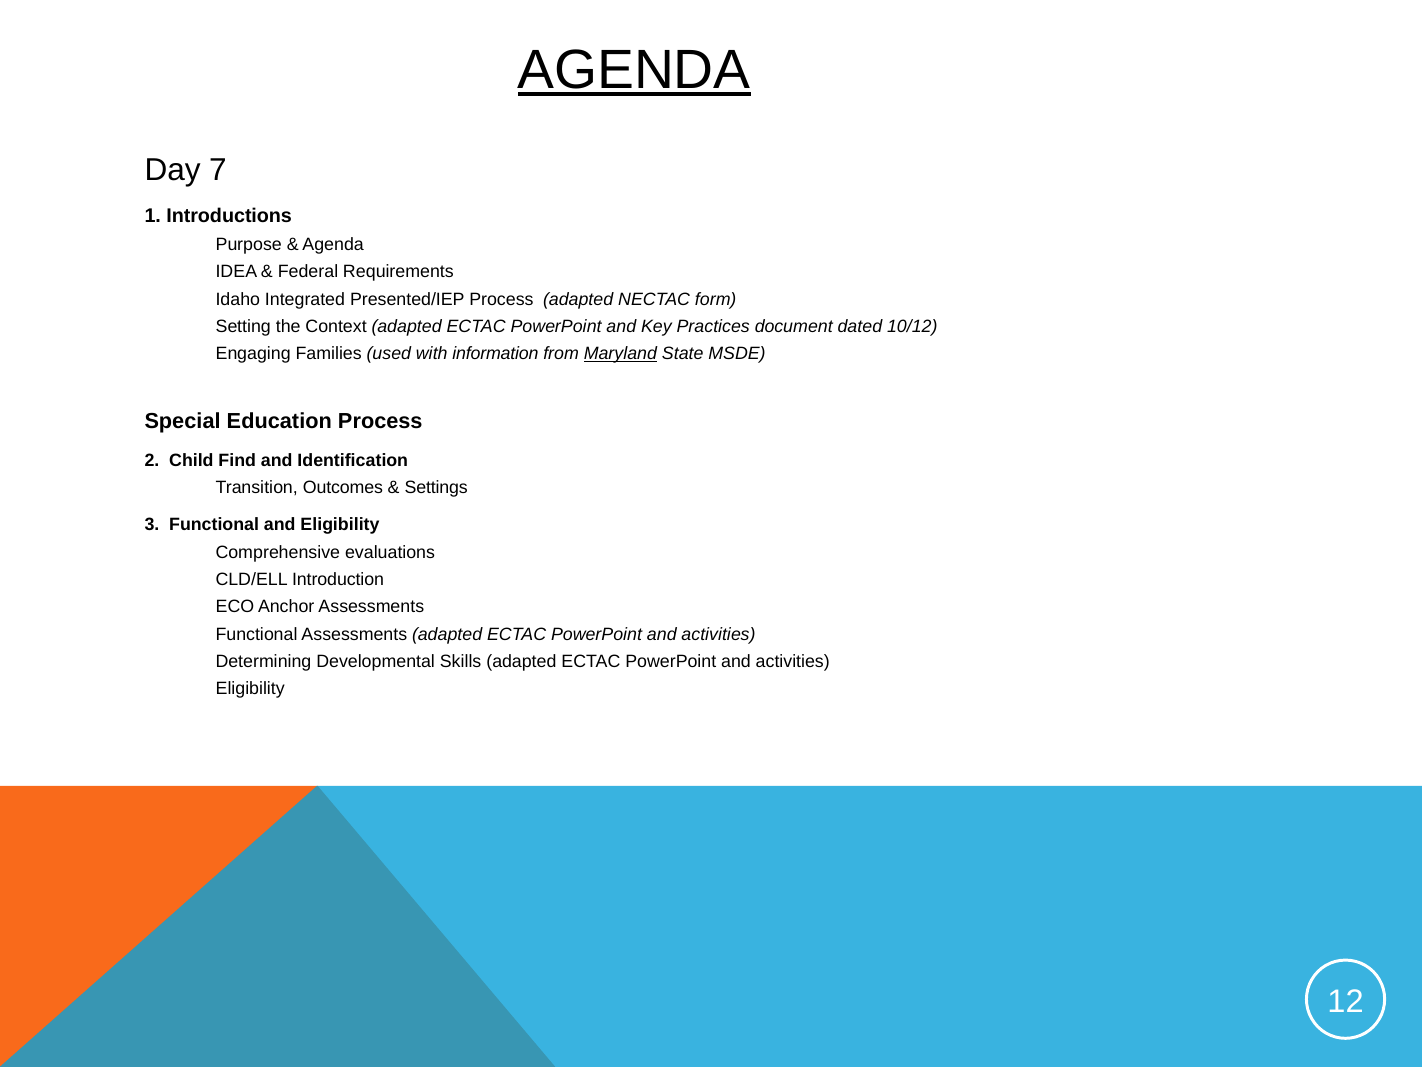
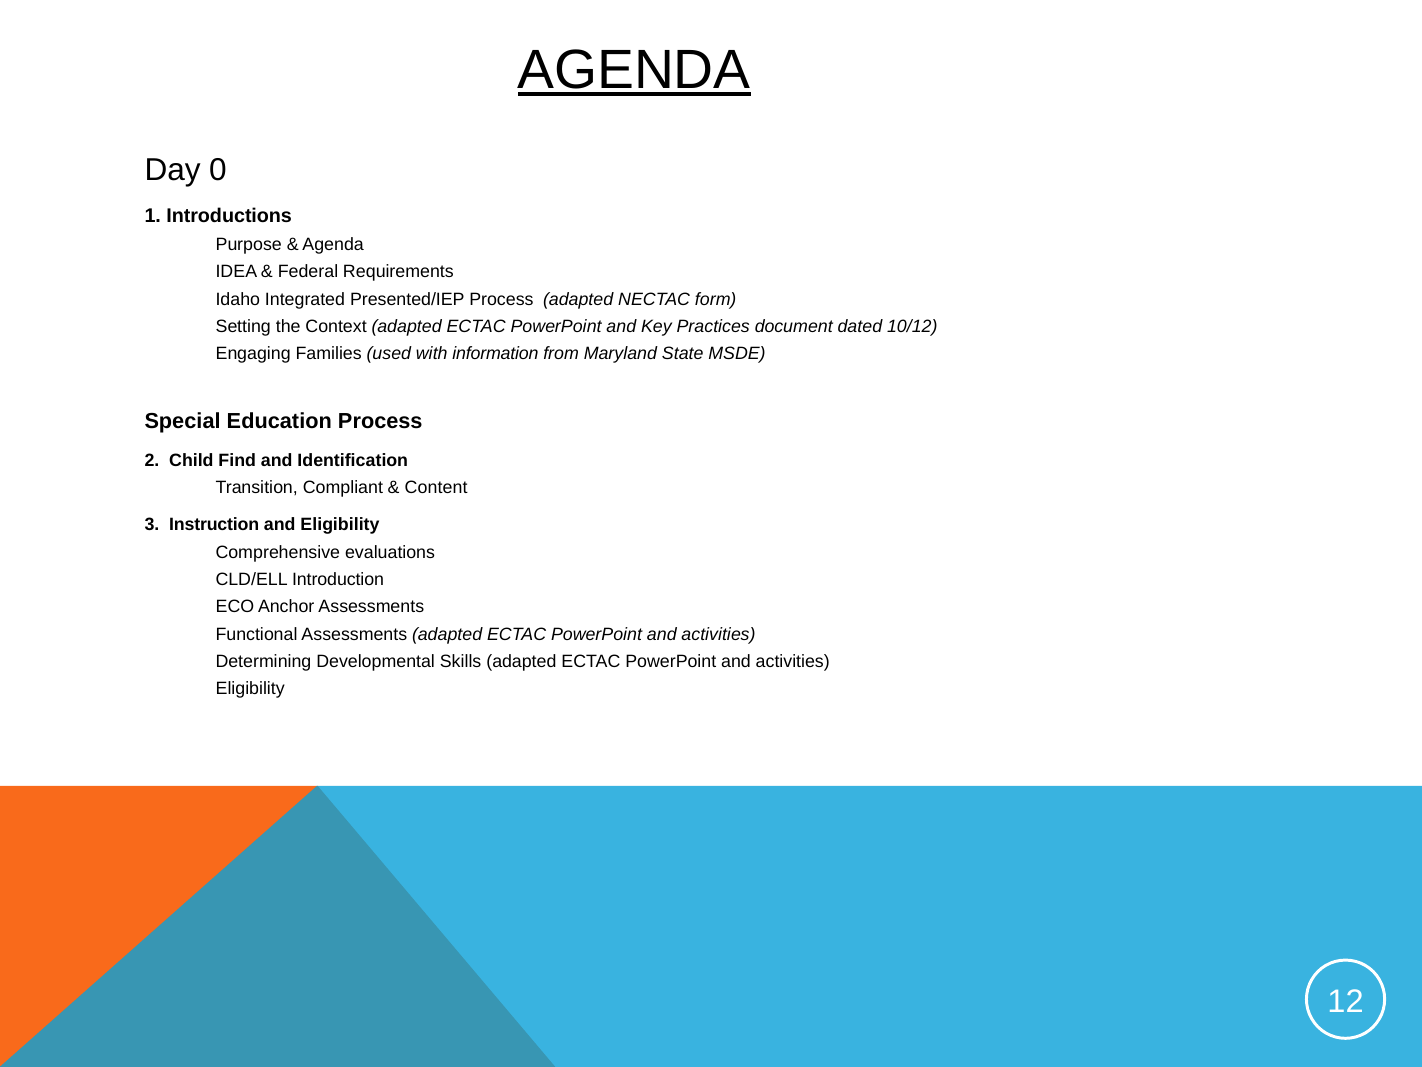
7: 7 -> 0
Maryland underline: present -> none
Outcomes: Outcomes -> Compliant
Settings: Settings -> Content
3 Functional: Functional -> Instruction
